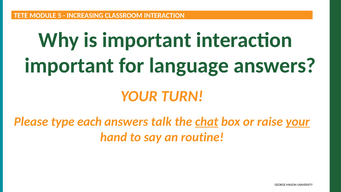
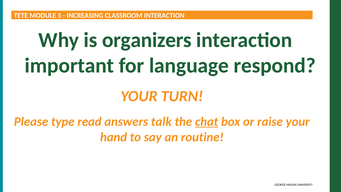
is important: important -> organizers
language answers: answers -> respond
each: each -> read
your at (298, 122) underline: present -> none
